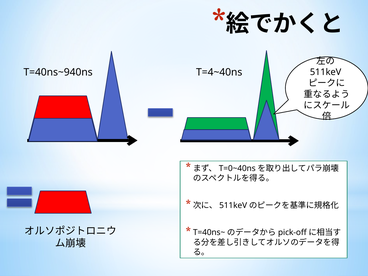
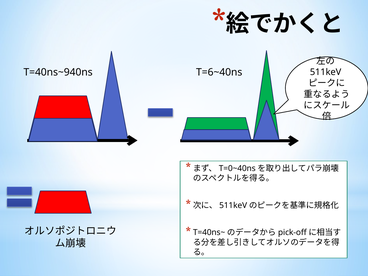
T=4~40ns: T=4~40ns -> T=6~40ns
